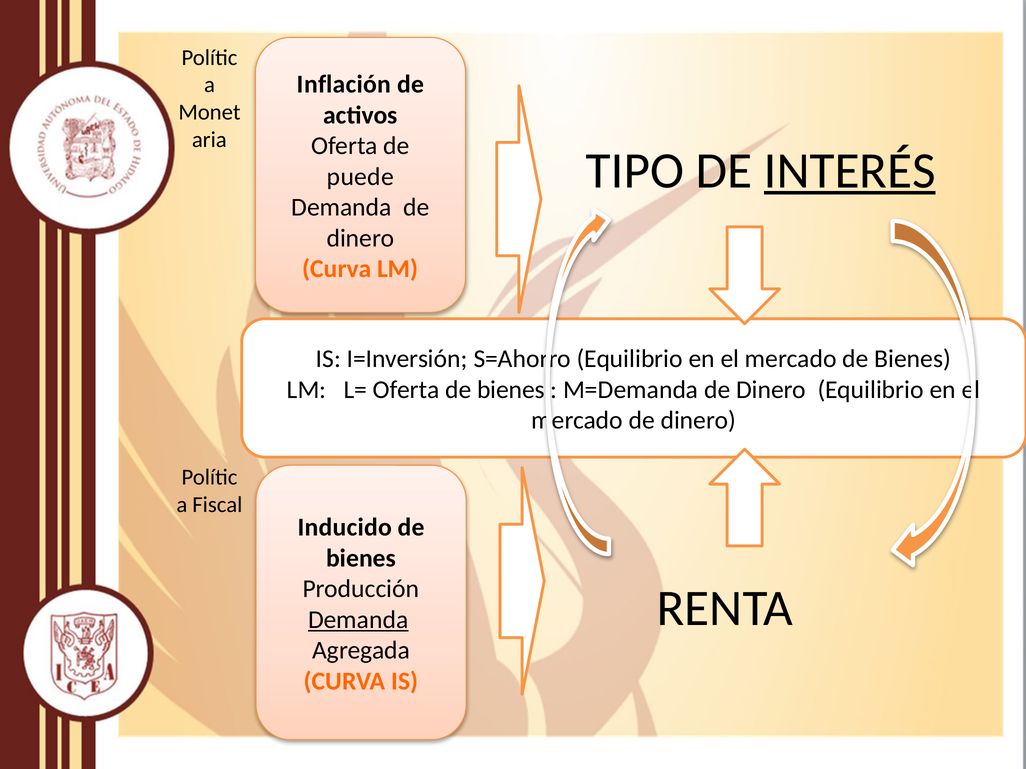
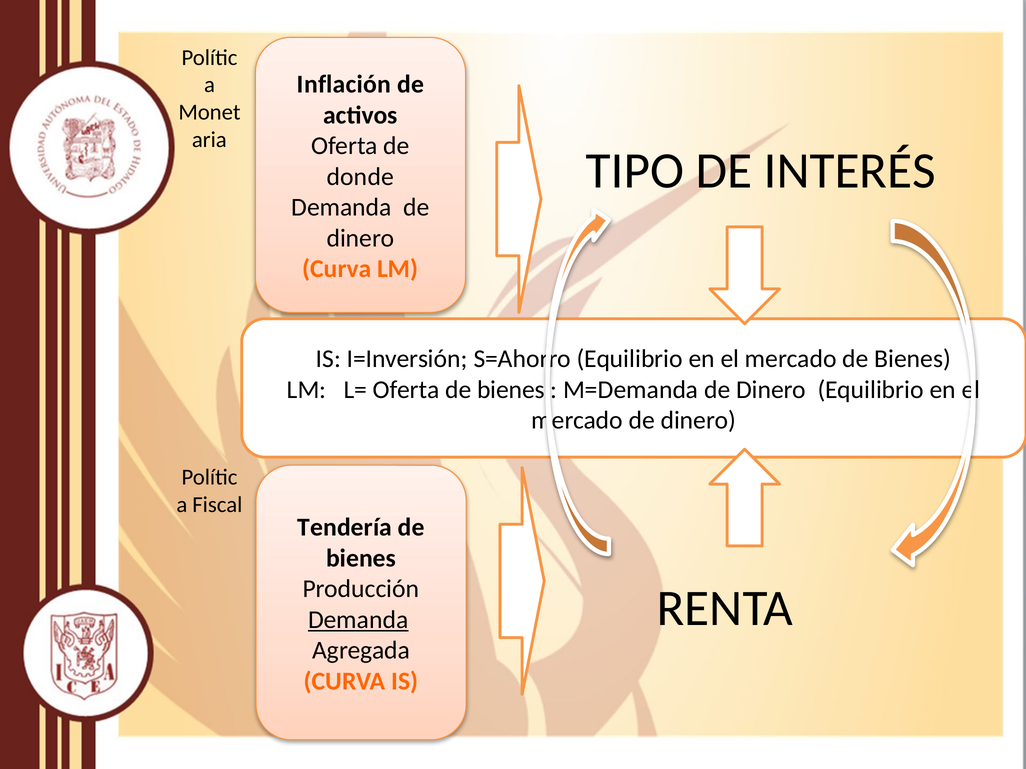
INTERÉS underline: present -> none
puede: puede -> donde
Inducido: Inducido -> Tendería
